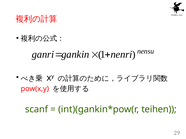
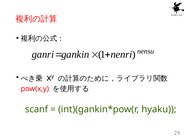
teihen: teihen -> hyaku
